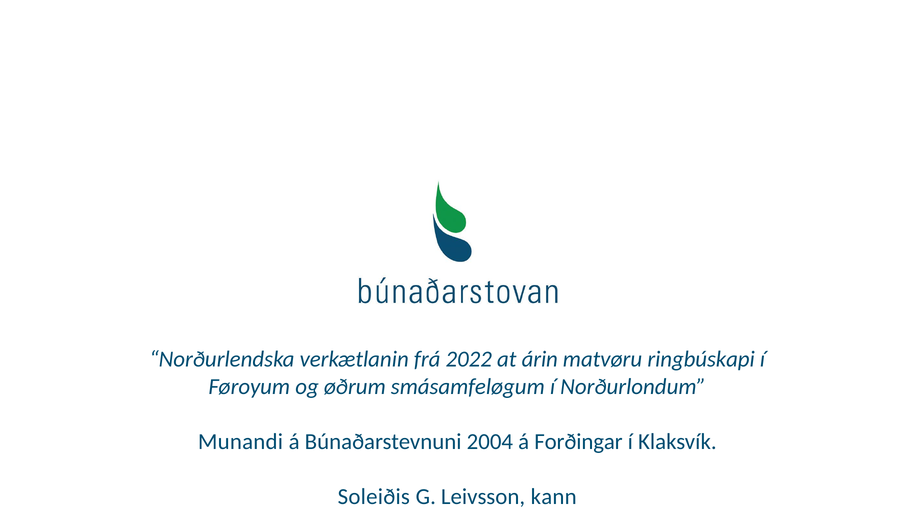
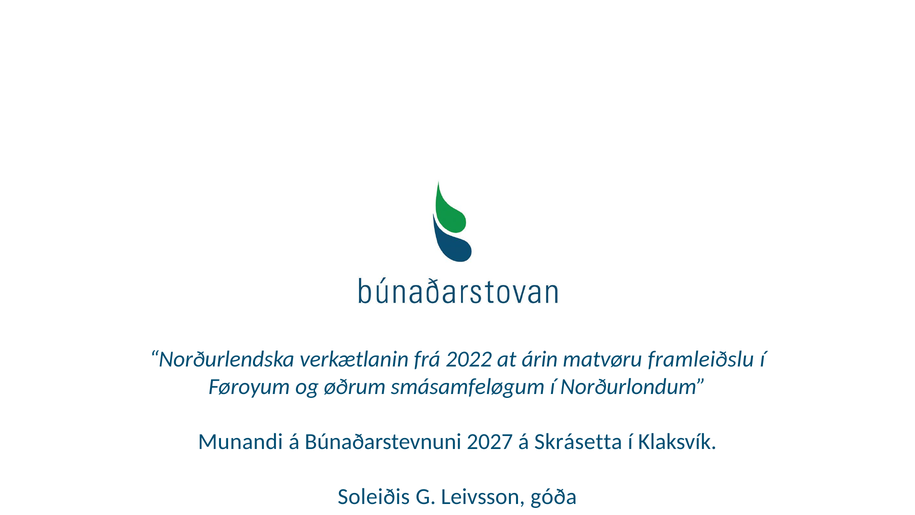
ringbúskapi: ringbúskapi -> framleiðslu
2004: 2004 -> 2027
Forðingar: Forðingar -> Skrásetta
kann: kann -> góða
